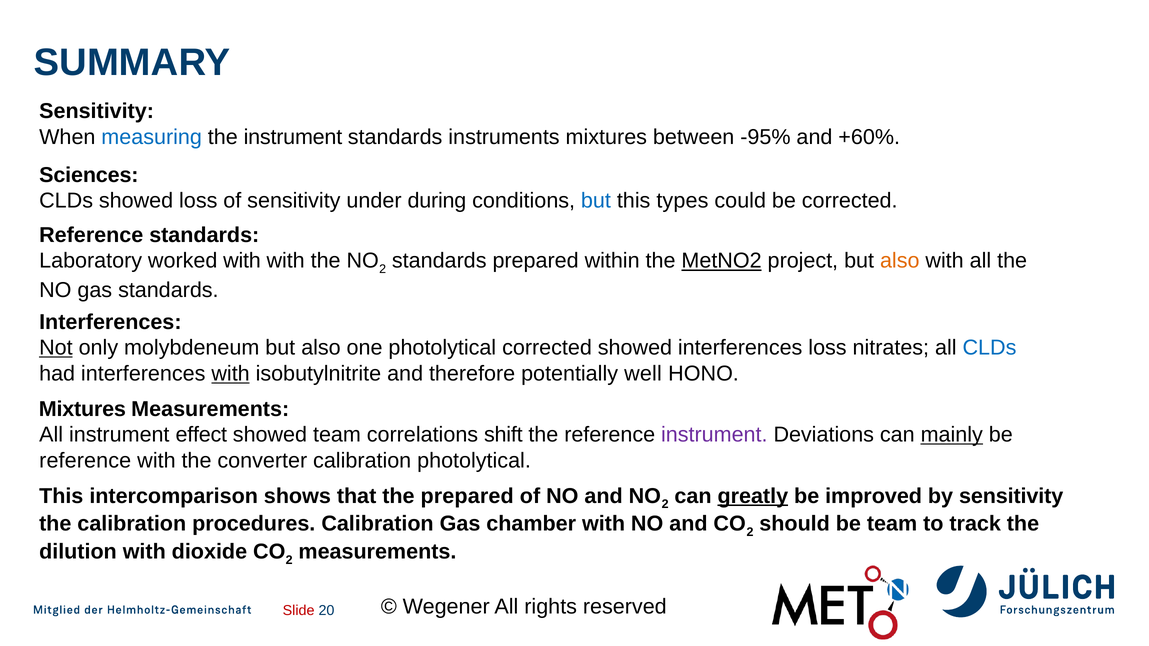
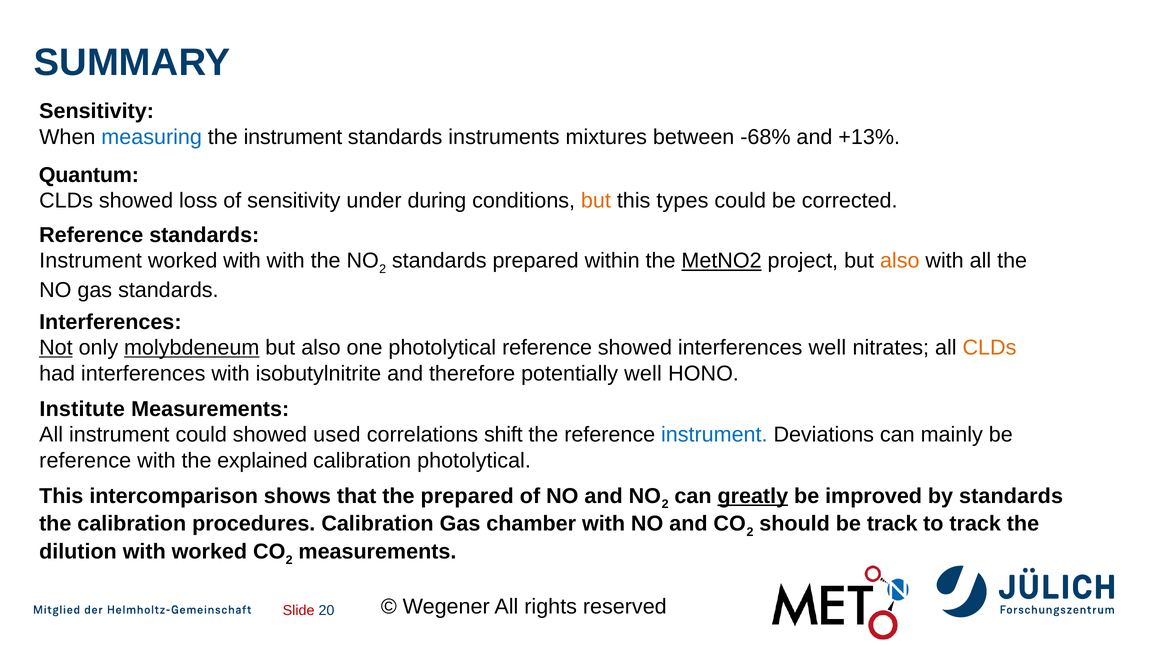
-95%: -95% -> -68%
+60%: +60% -> +13%
Sciences: Sciences -> Quantum
but at (596, 201) colour: blue -> orange
Laboratory at (91, 261): Laboratory -> Instrument
molybdeneum underline: none -> present
photolytical corrected: corrected -> reference
interferences loss: loss -> well
CLDs at (989, 348) colour: blue -> orange
with at (231, 374) underline: present -> none
Mixtures at (82, 409): Mixtures -> Institute
instrument effect: effect -> could
showed team: team -> used
instrument at (714, 435) colour: purple -> blue
mainly underline: present -> none
converter: converter -> explained
by sensitivity: sensitivity -> standards
be team: team -> track
with dioxide: dioxide -> worked
